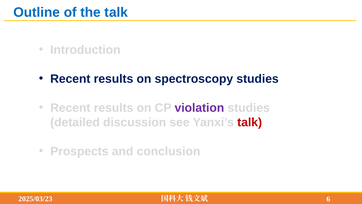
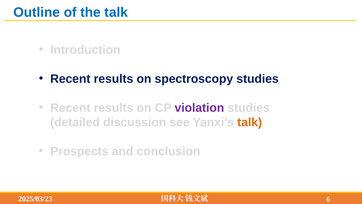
talk at (250, 122) colour: red -> orange
